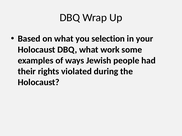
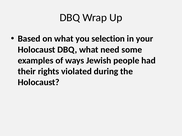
work: work -> need
